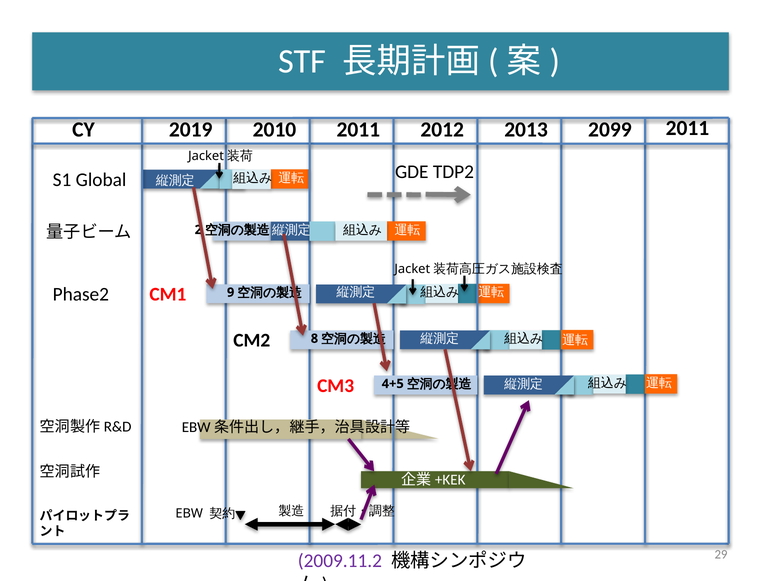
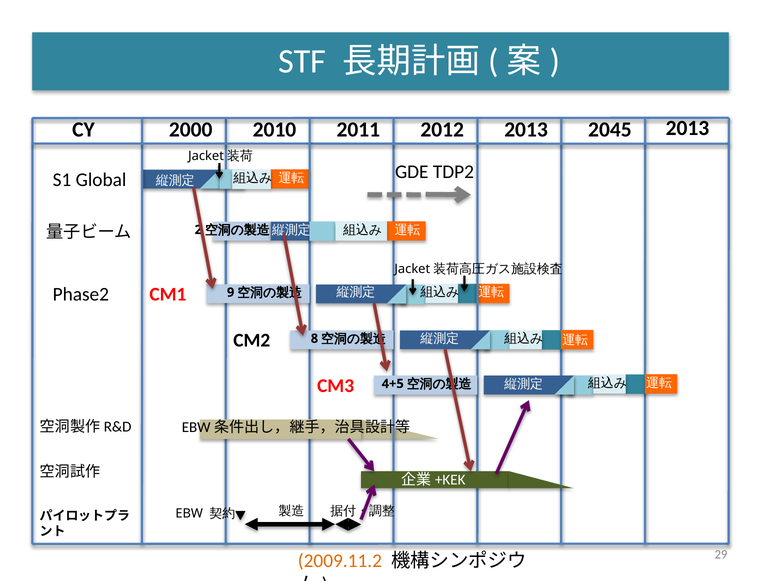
2011 at (687, 128): 2011 -> 2013
2019: 2019 -> 2000
2099: 2099 -> 2045
2009.11.2 colour: purple -> orange
